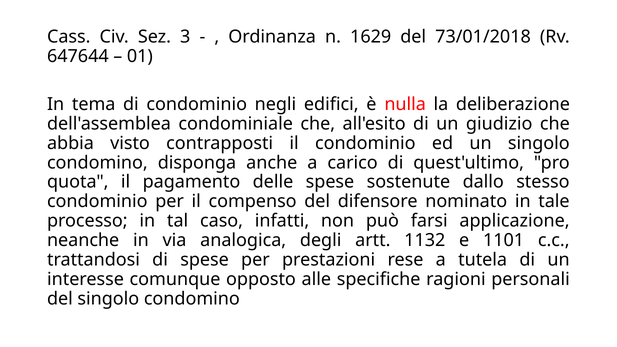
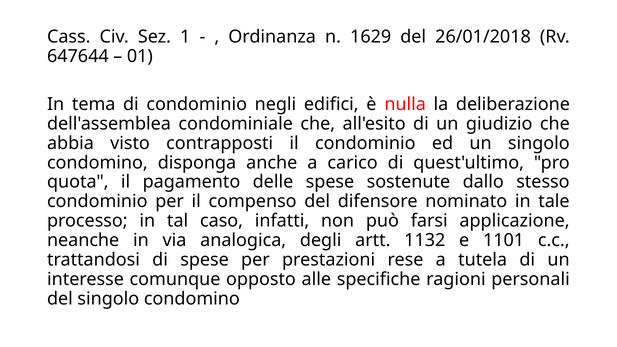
3: 3 -> 1
73/01/2018: 73/01/2018 -> 26/01/2018
